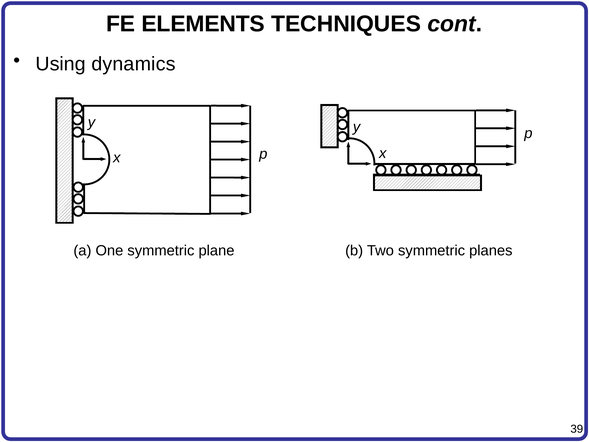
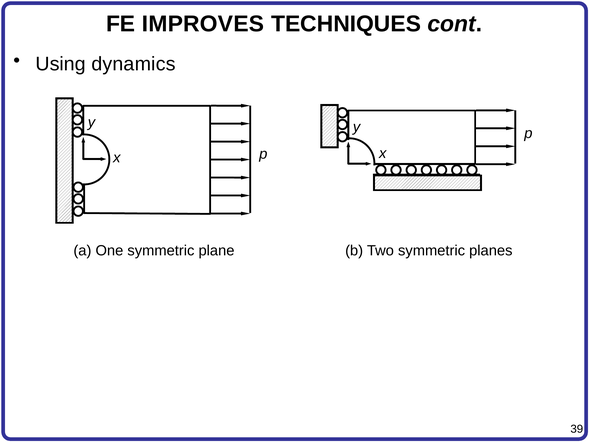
ELEMENTS: ELEMENTS -> IMPROVES
